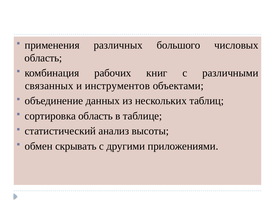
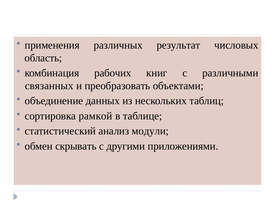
большого: большого -> результат
инструментов: инструментов -> преобразовать
сортировка область: область -> рамкой
высоты: высоты -> модули
